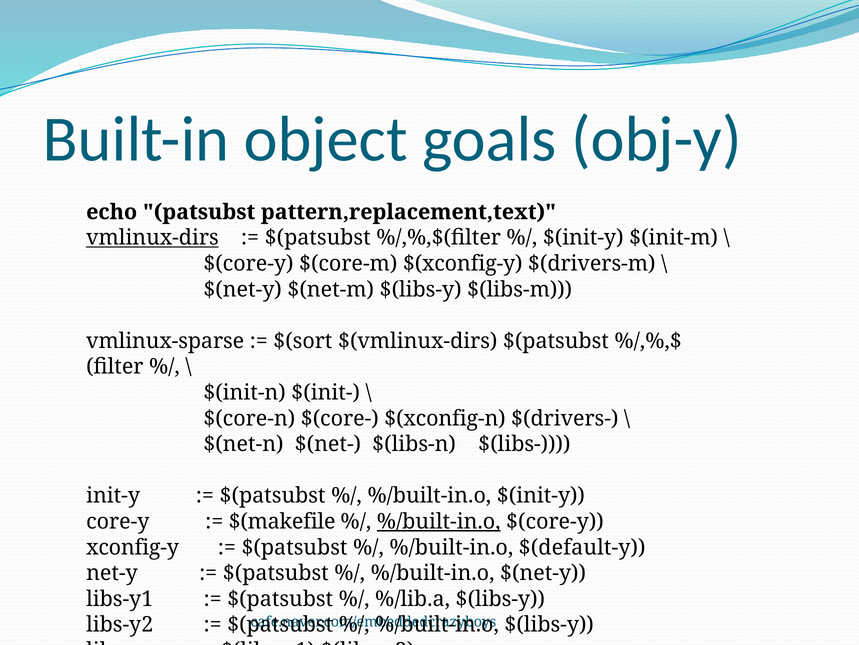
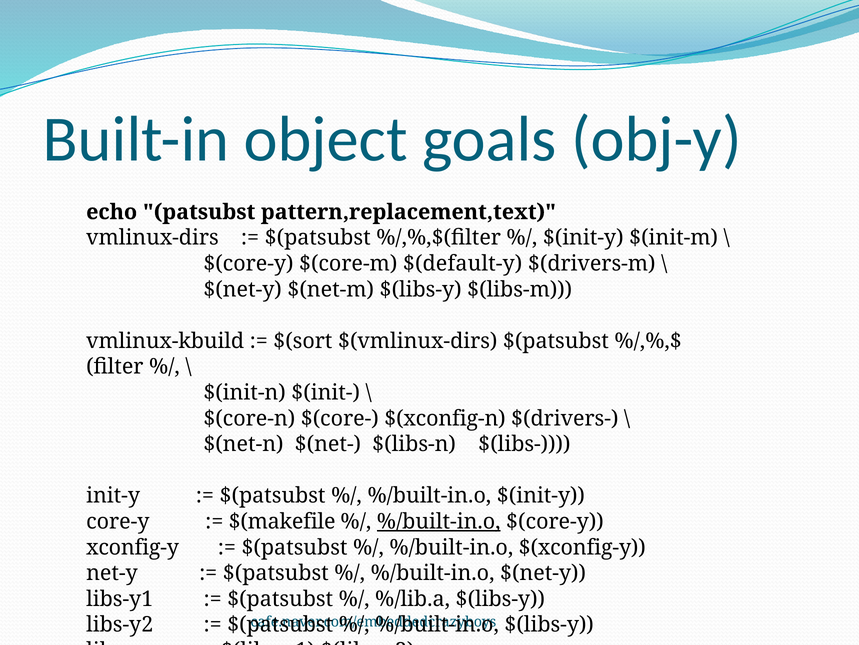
vmlinux-dirs underline: present -> none
$(xconfig-y: $(xconfig-y -> $(default-y
vmlinux-sparse: vmlinux-sparse -> vmlinux-kbuild
$(default-y: $(default-y -> $(xconfig-y
